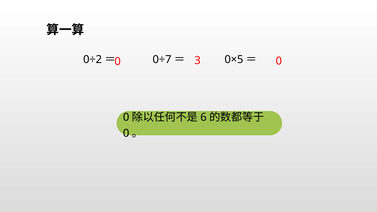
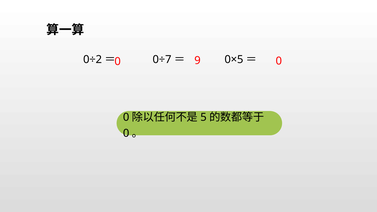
3: 3 -> 9
6: 6 -> 5
